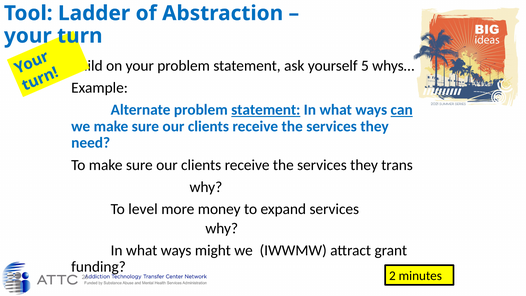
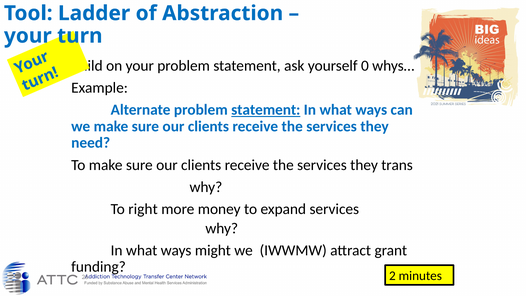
5: 5 -> 0
can underline: present -> none
level: level -> right
